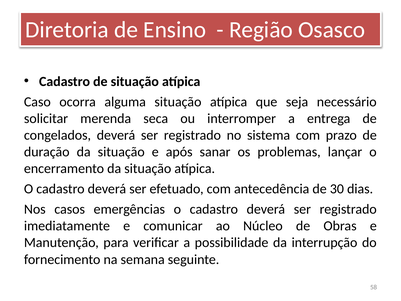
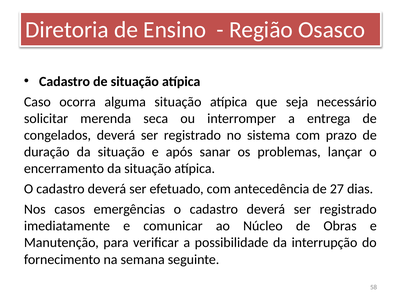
30: 30 -> 27
